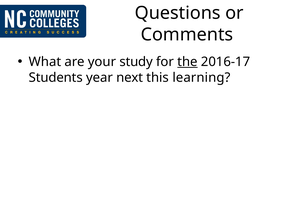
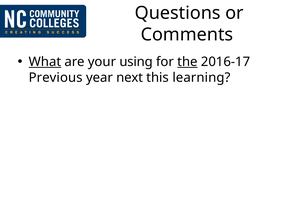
What underline: none -> present
study: study -> using
Students: Students -> Previous
